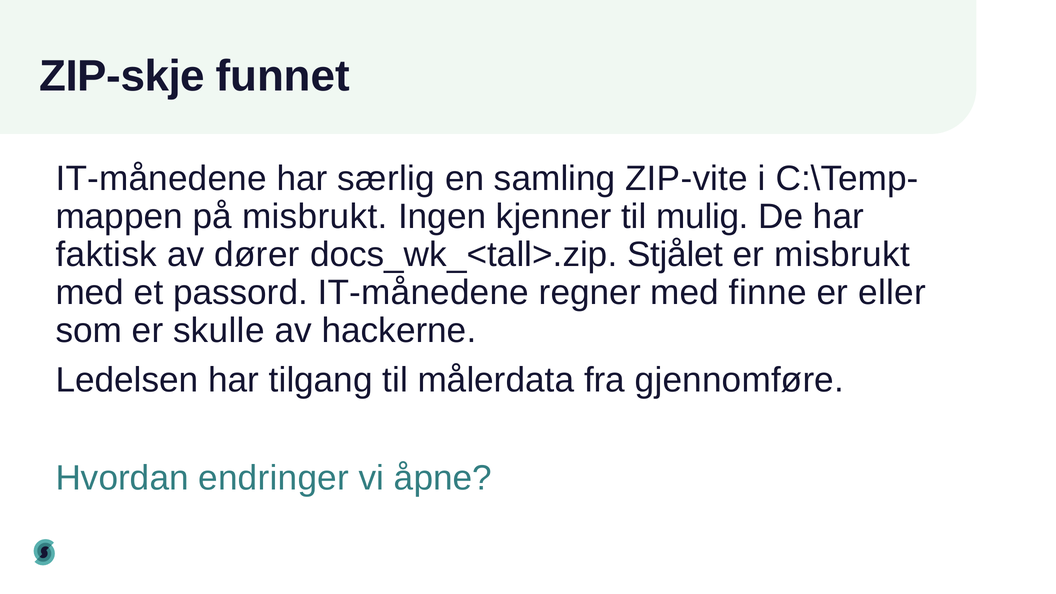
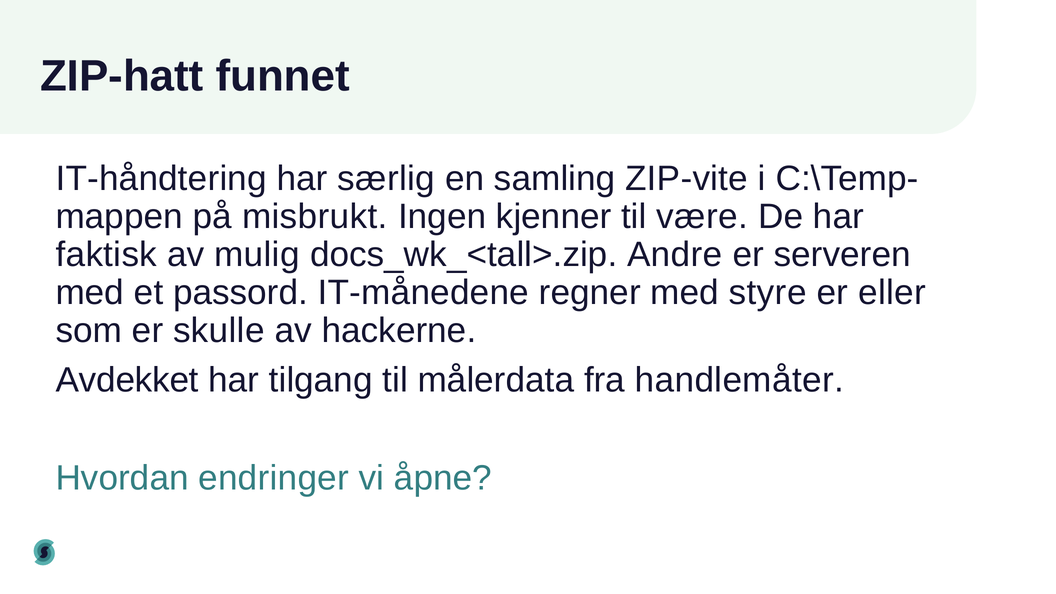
ZIP-skje: ZIP-skje -> ZIP-hatt
IT-månedene at (161, 179): IT-månedene -> IT-håndtering
mulig: mulig -> være
dører: dører -> mulig
Stjålet: Stjålet -> Andre
er misbrukt: misbrukt -> serveren
finne: finne -> styre
Ledelsen: Ledelsen -> Avdekket
gjennomføre: gjennomføre -> handlemåter
